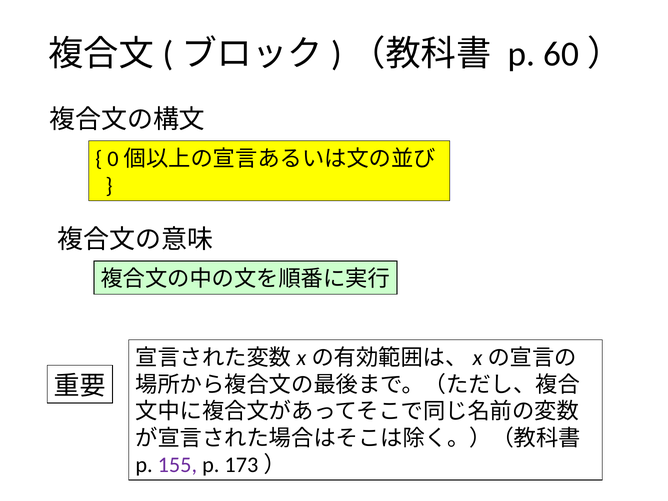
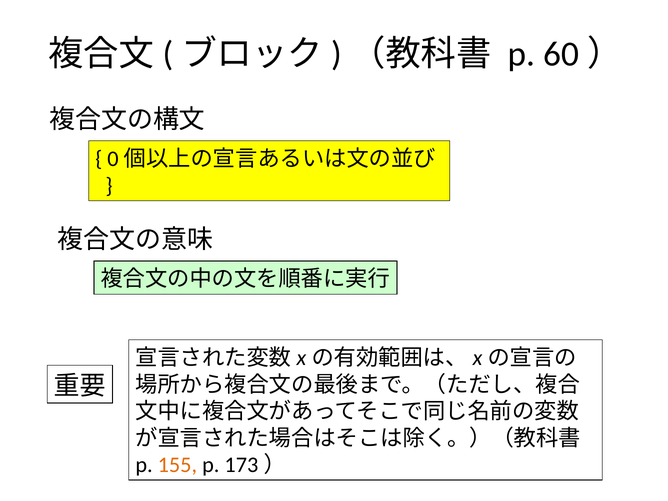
155 colour: purple -> orange
